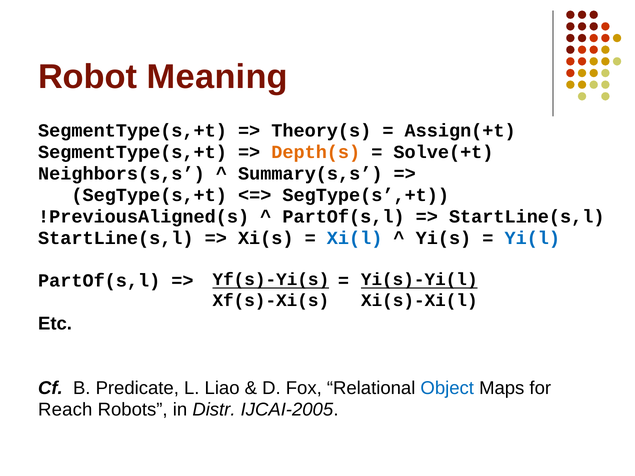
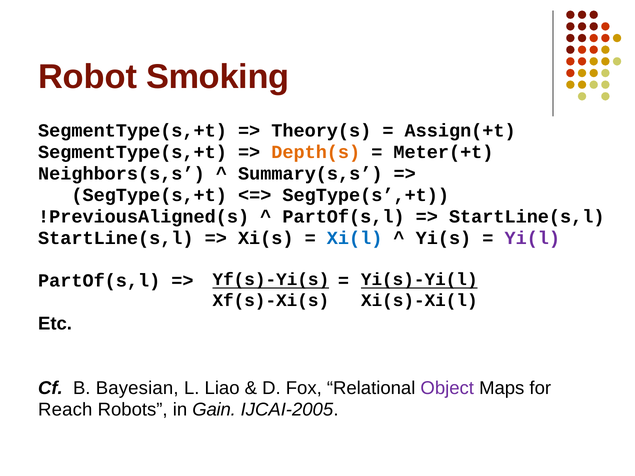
Meaning: Meaning -> Smoking
Solve(+t: Solve(+t -> Meter(+t
Yi(l colour: blue -> purple
Predicate: Predicate -> Bayesian
Object colour: blue -> purple
Distr: Distr -> Gain
